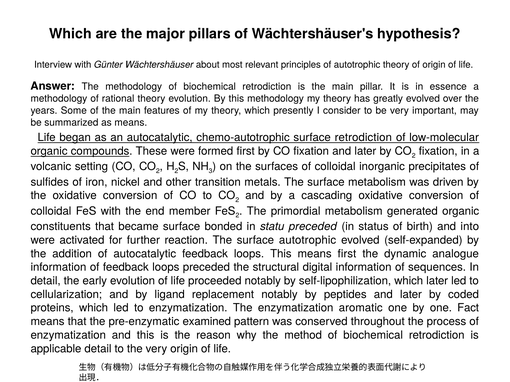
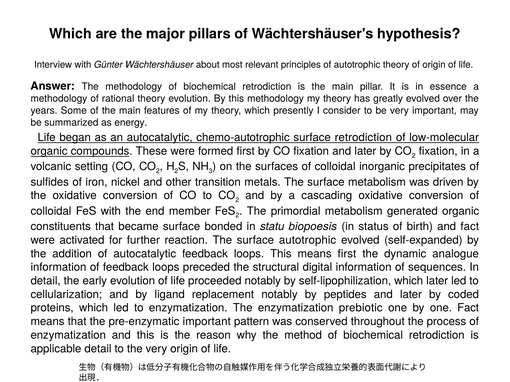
as means: means -> energy
statu preceded: preceded -> biopoesis
and into: into -> fact
aromatic: aromatic -> prebiotic
pre-enzymatic examined: examined -> important
